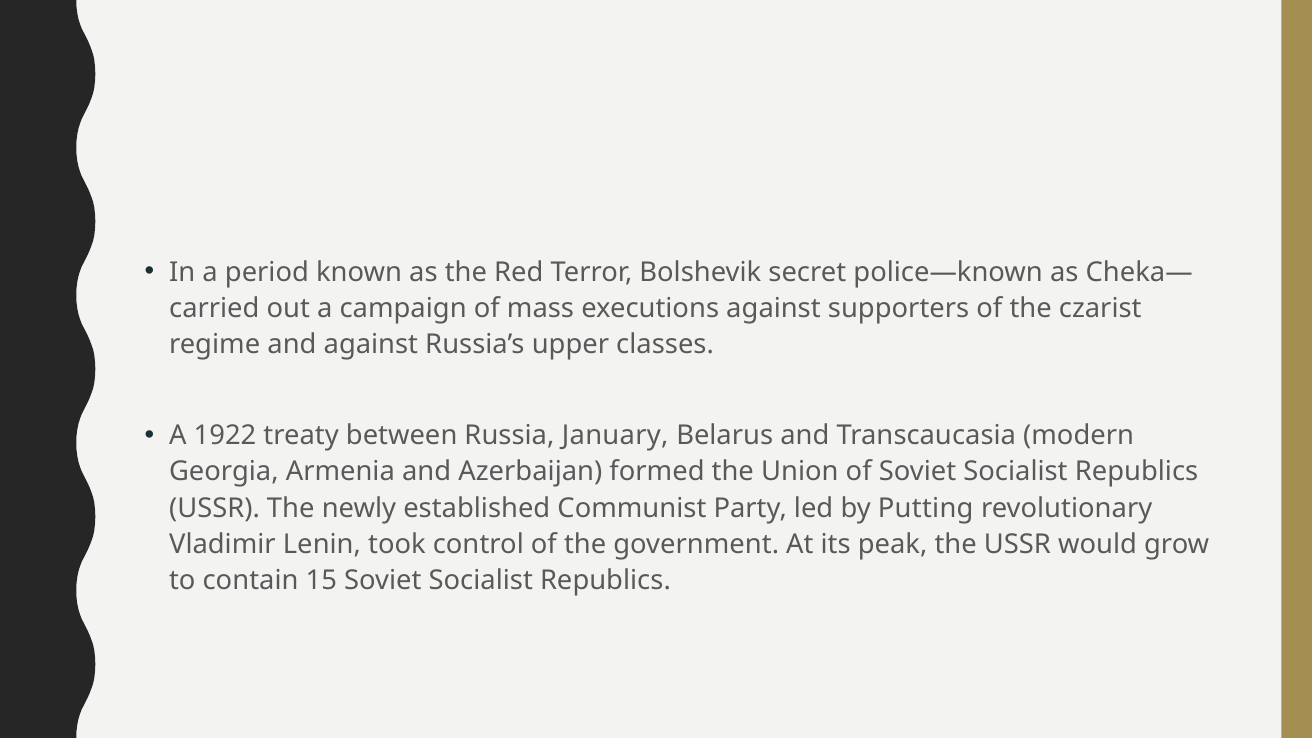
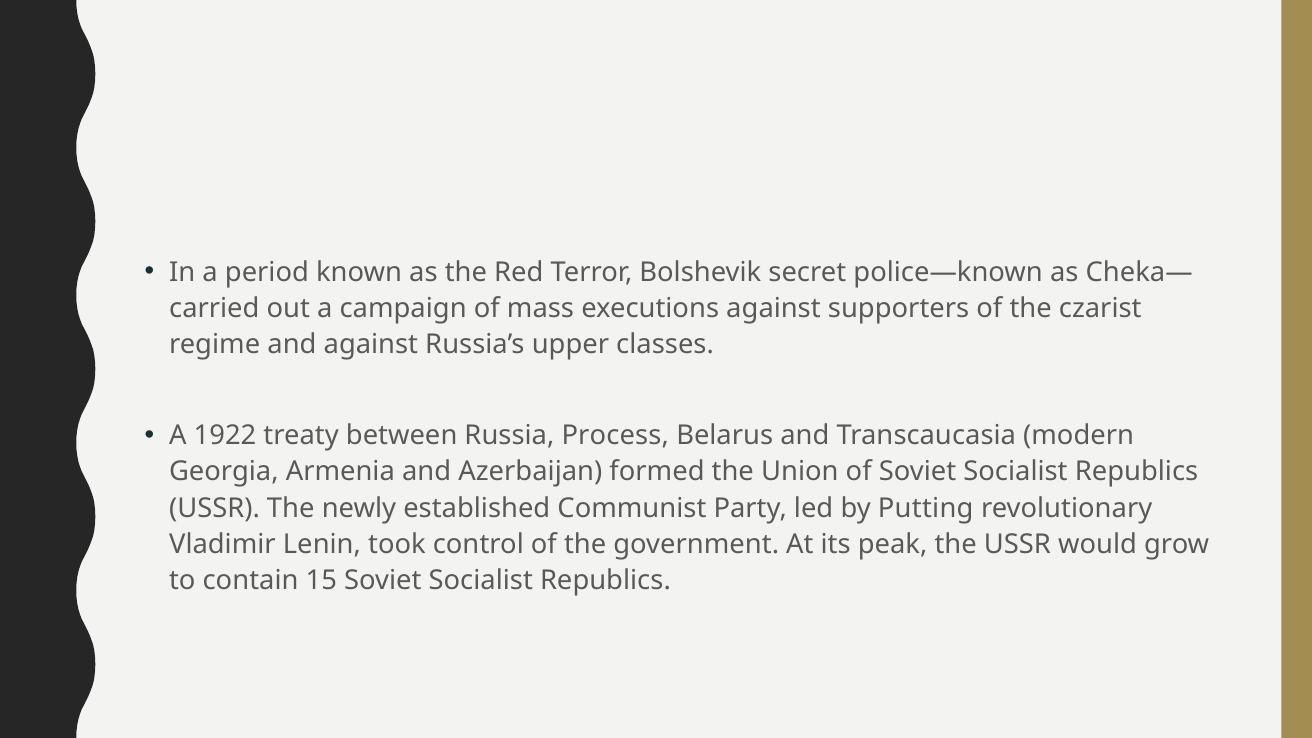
January: January -> Process
